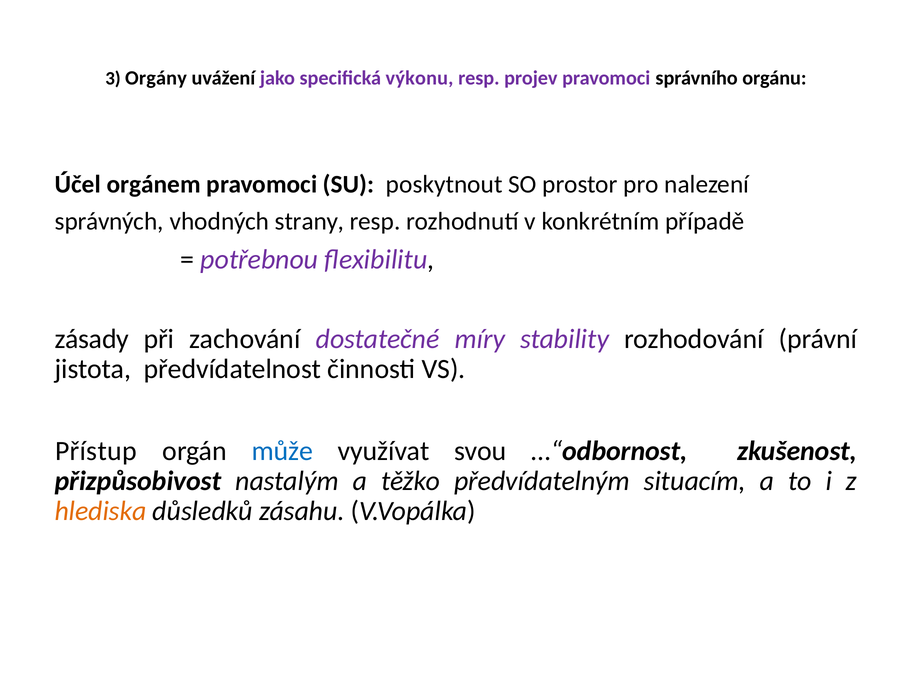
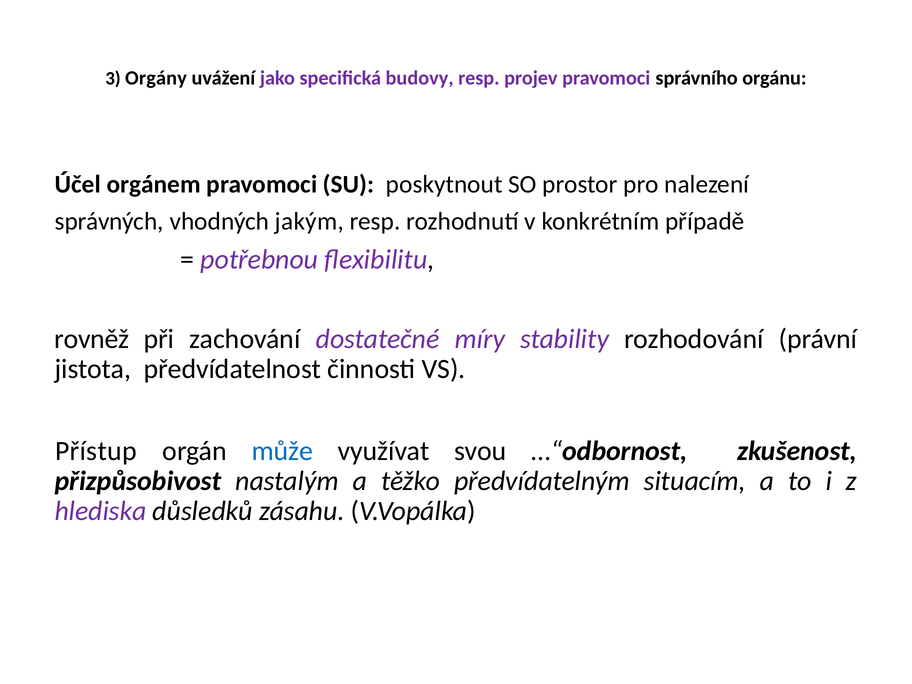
výkonu: výkonu -> budovy
strany: strany -> jakým
zásady: zásady -> rovněž
hlediska colour: orange -> purple
